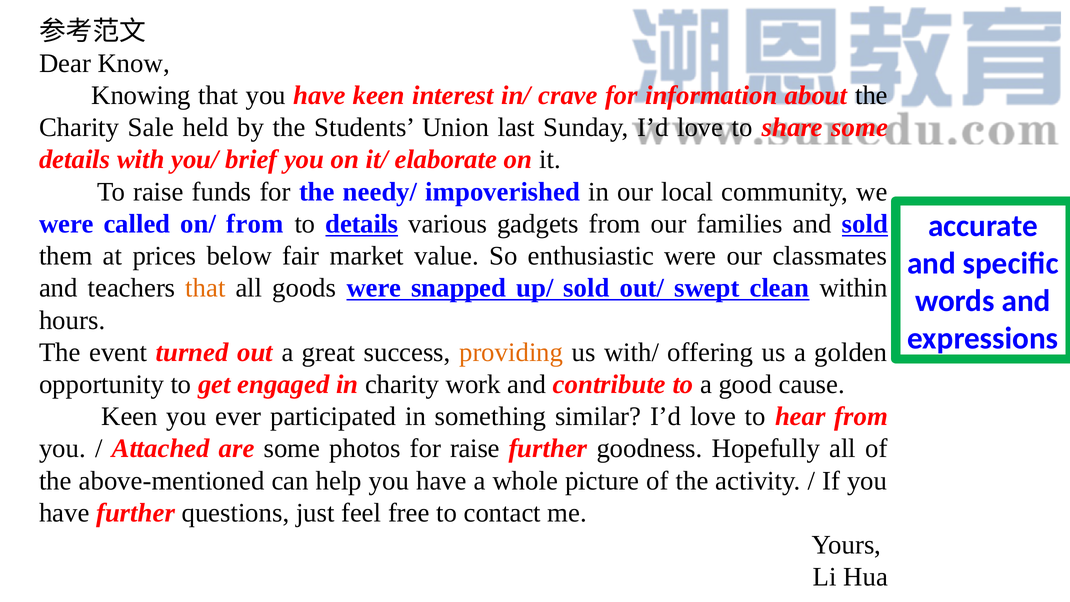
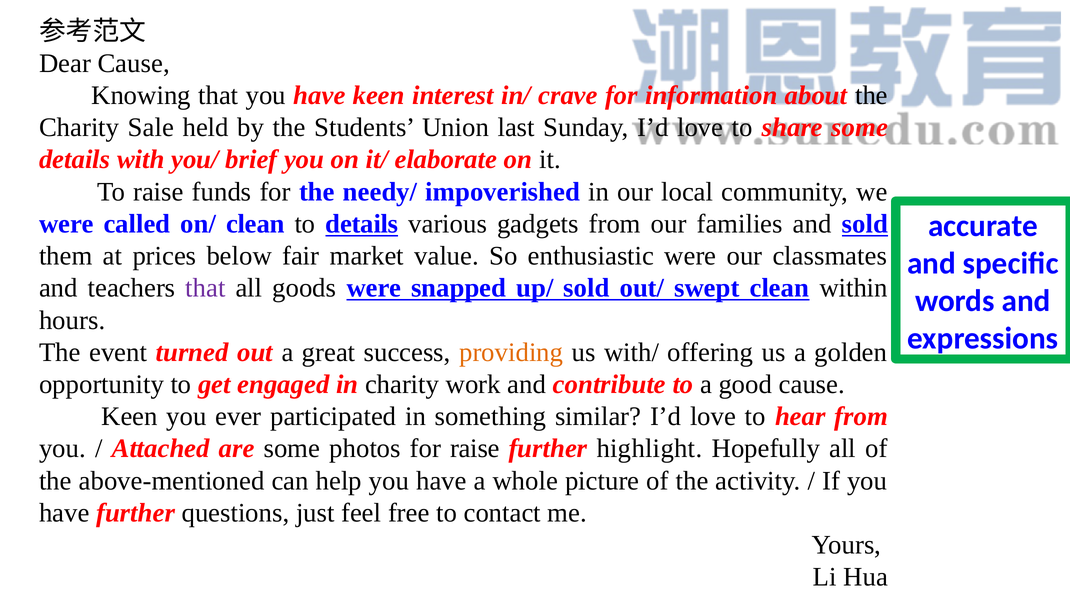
Dear Know: Know -> Cause
on/ from: from -> clean
that at (205, 288) colour: orange -> purple
goodness: goodness -> highlight
